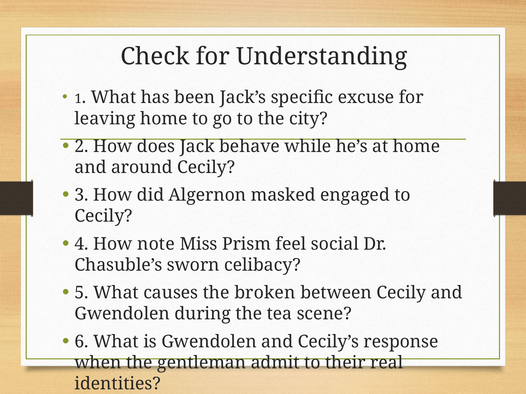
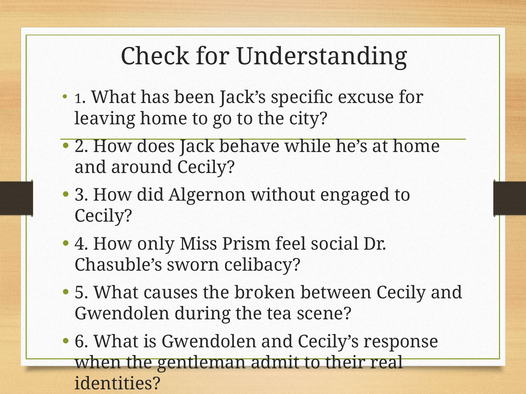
masked: masked -> without
note: note -> only
